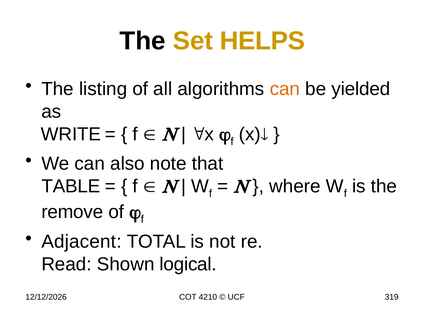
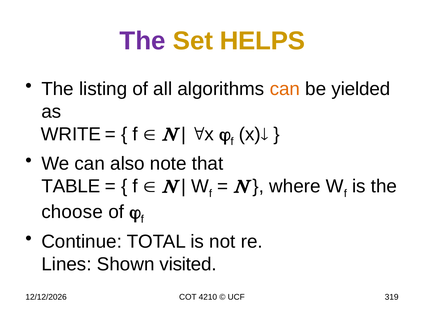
The at (143, 41) colour: black -> purple
remove: remove -> choose
Adjacent: Adjacent -> Continue
Read: Read -> Lines
logical: logical -> visited
